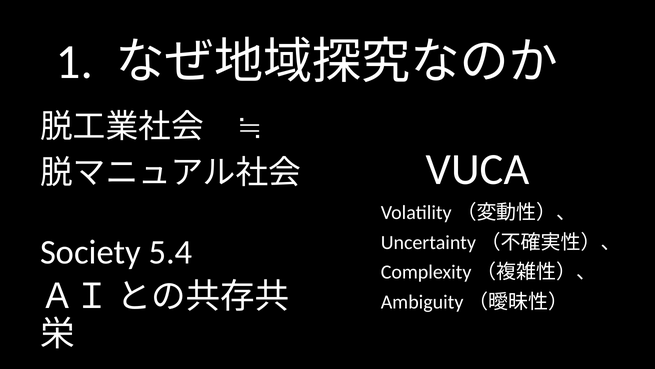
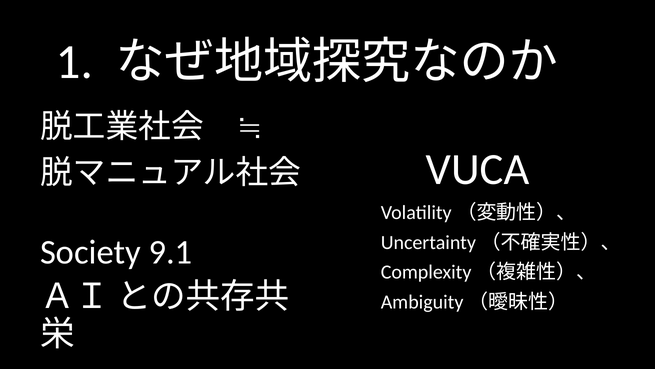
5.4: 5.4 -> 9.1
